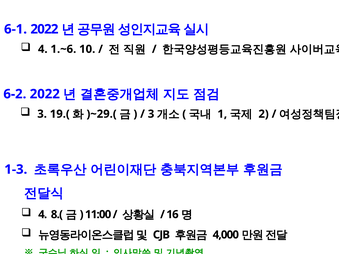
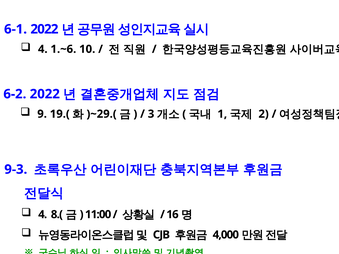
3 at (42, 114): 3 -> 9
1-3: 1-3 -> 9-3
